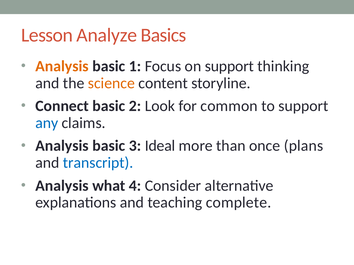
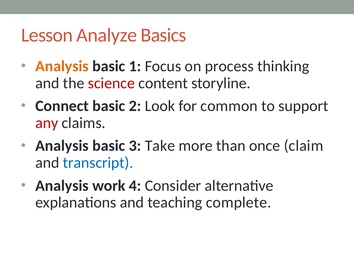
on support: support -> process
science colour: orange -> red
any colour: blue -> red
Ideal: Ideal -> Take
plans: plans -> claim
what: what -> work
